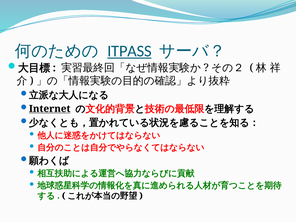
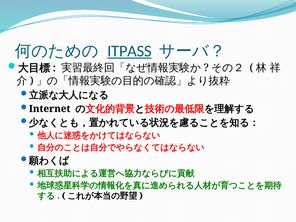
Internet underline: present -> none
